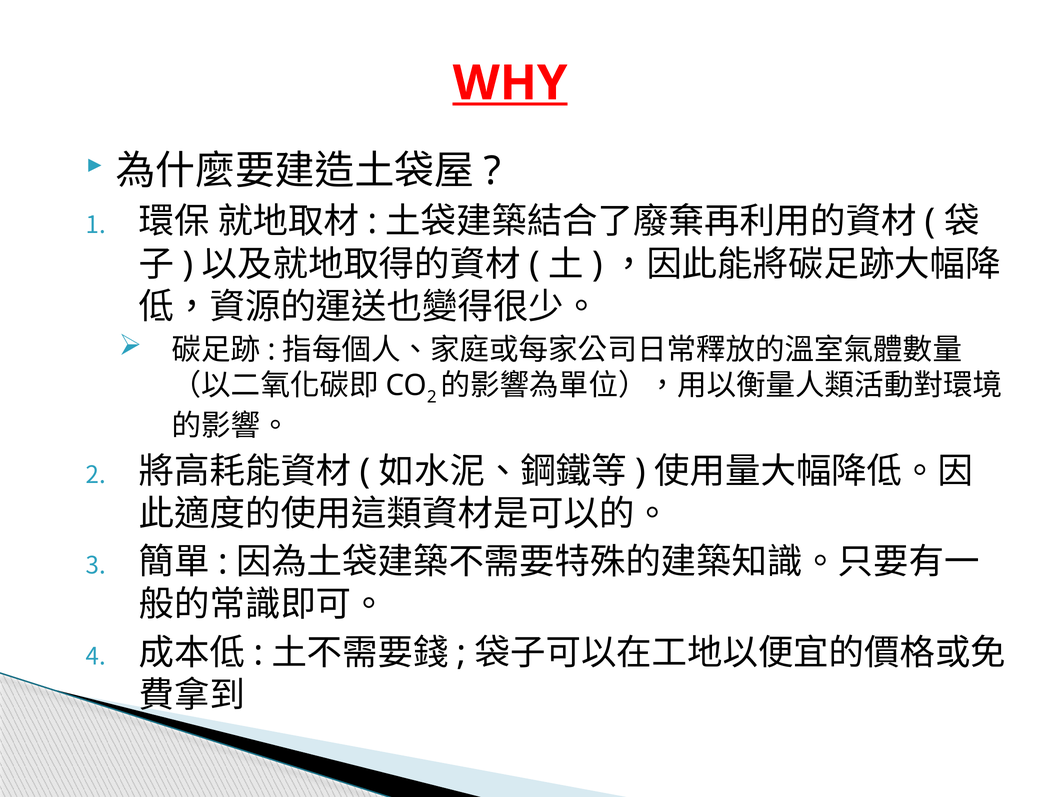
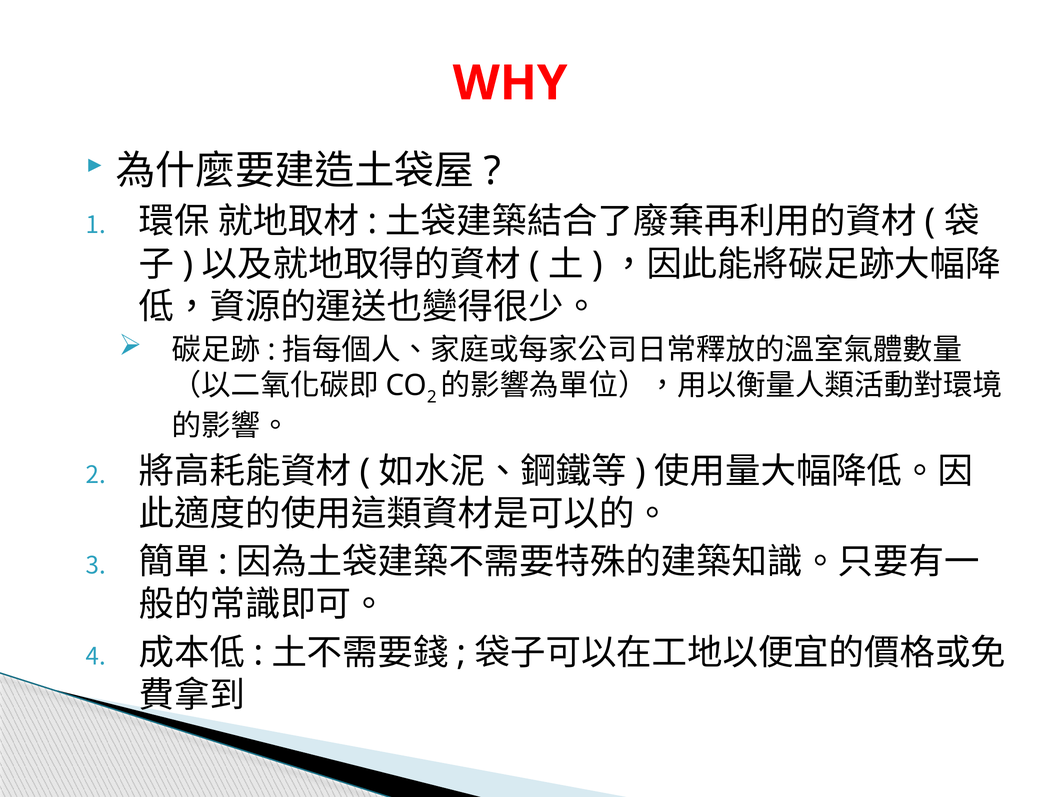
WHY underline: present -> none
